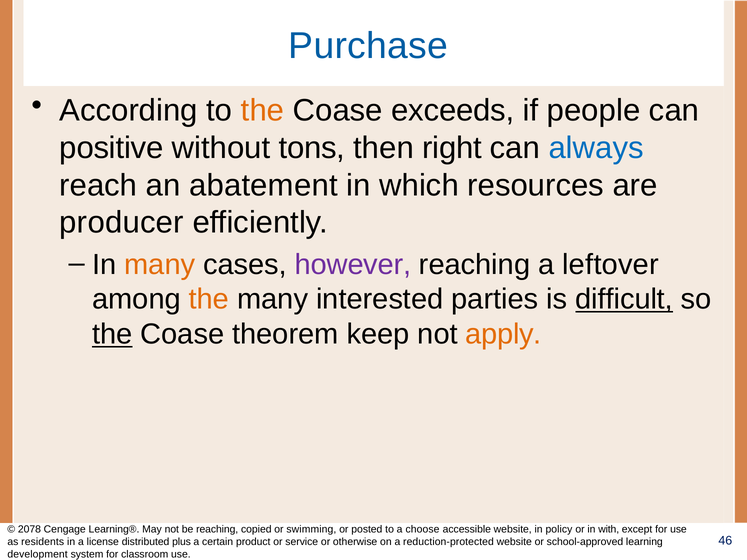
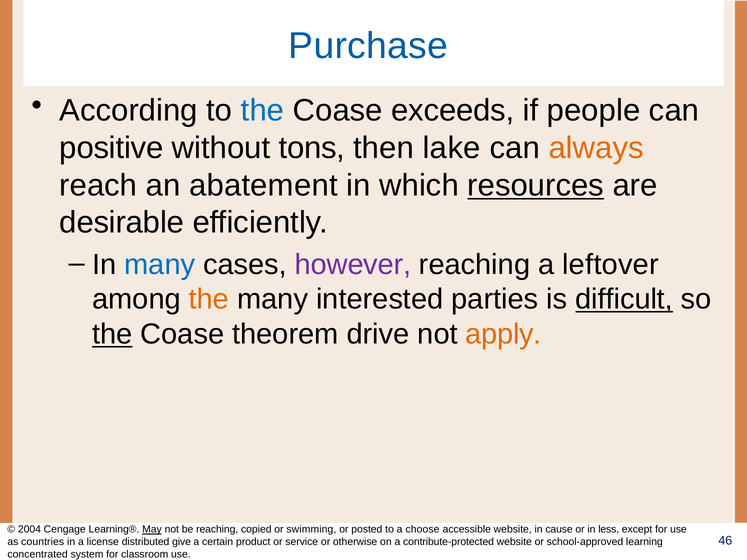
the at (263, 111) colour: orange -> blue
right: right -> lake
always colour: blue -> orange
resources underline: none -> present
producer: producer -> desirable
many at (160, 265) colour: orange -> blue
keep: keep -> drive
2078: 2078 -> 2004
May underline: none -> present
policy: policy -> cause
with: with -> less
residents: residents -> countries
plus: plus -> give
reduction-protected: reduction-protected -> contribute-protected
development: development -> concentrated
